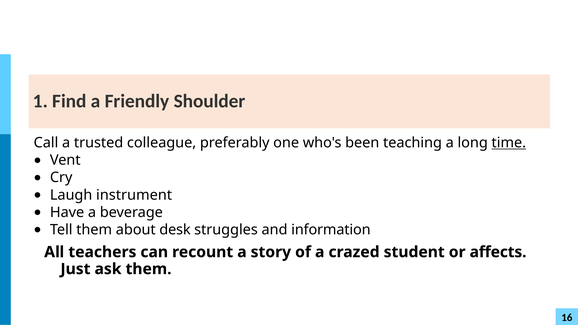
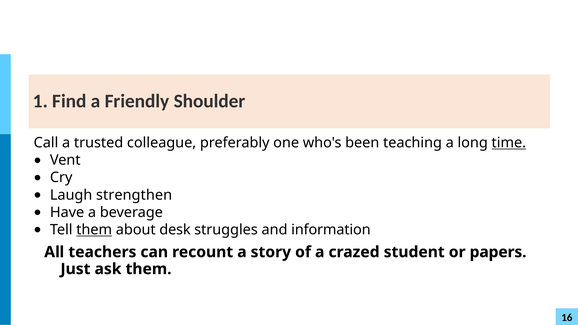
instrument: instrument -> strengthen
them at (94, 230) underline: none -> present
affects: affects -> papers
